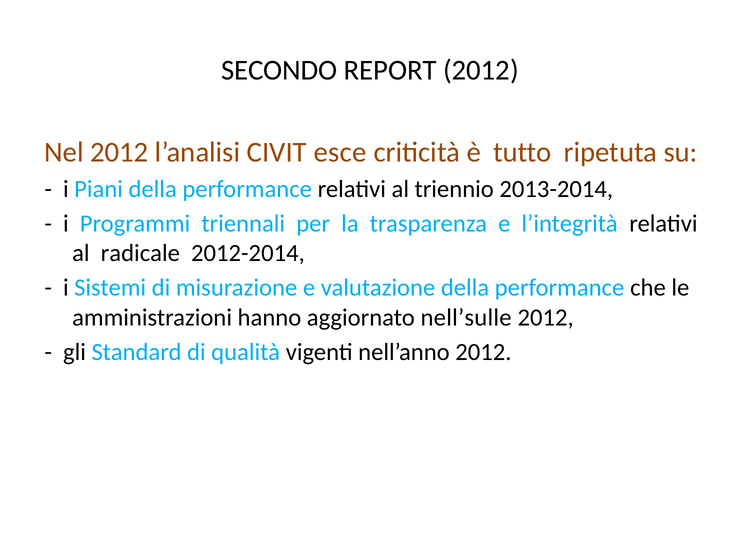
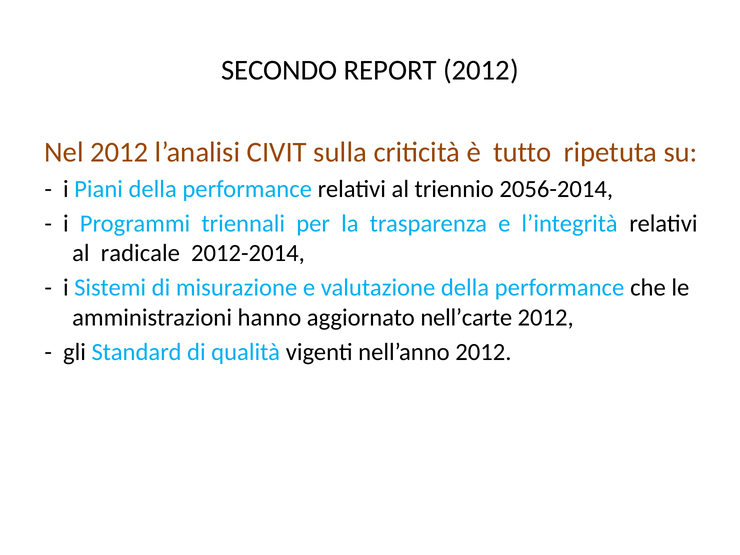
esce: esce -> sulla
2013-2014: 2013-2014 -> 2056-2014
nell’sulle: nell’sulle -> nell’carte
